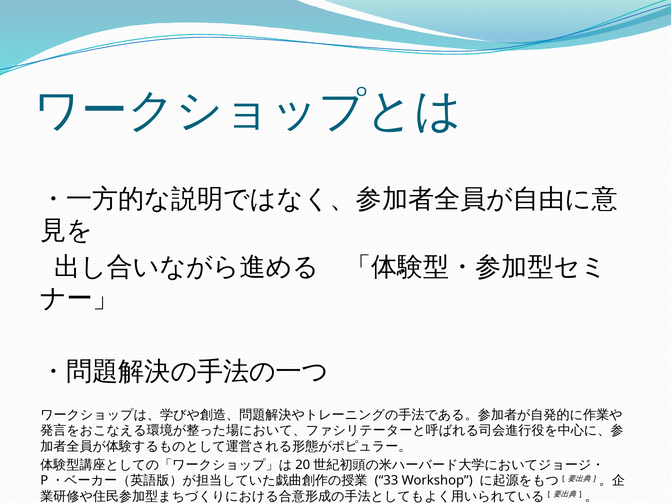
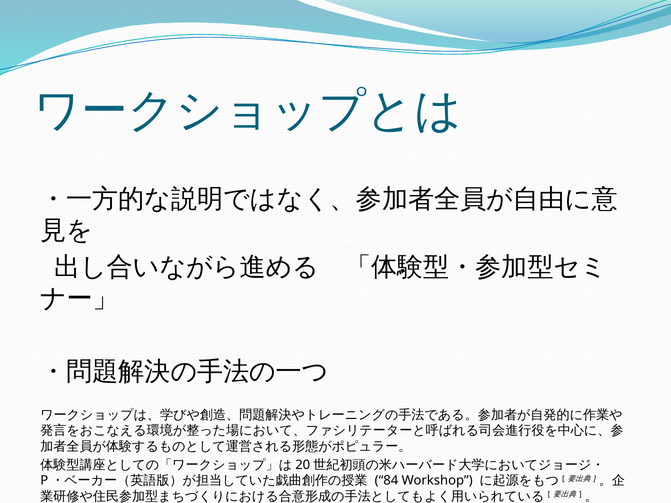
33: 33 -> 84
